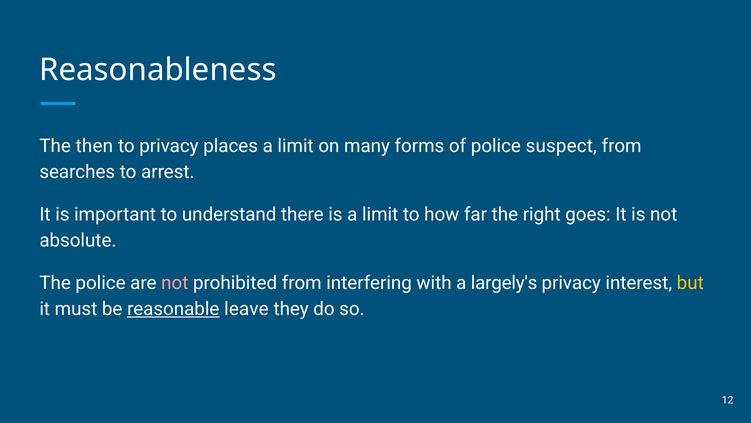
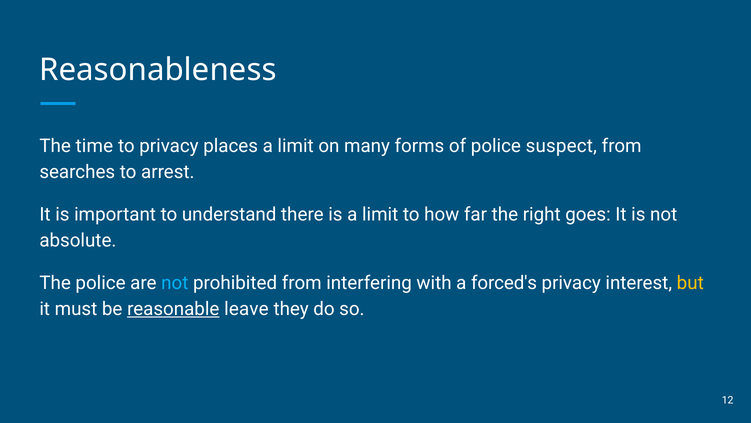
then: then -> time
not at (175, 283) colour: pink -> light blue
largely's: largely's -> forced's
